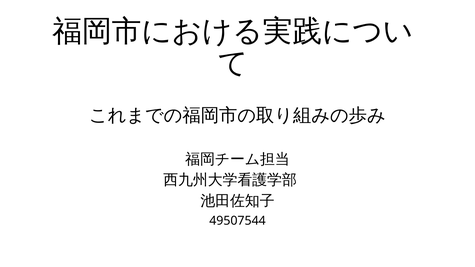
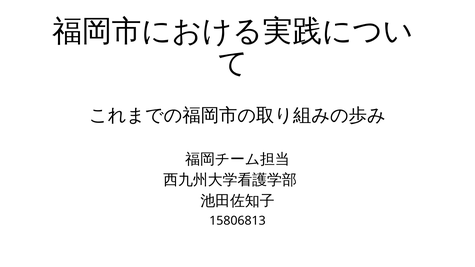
49507544: 49507544 -> 15806813
